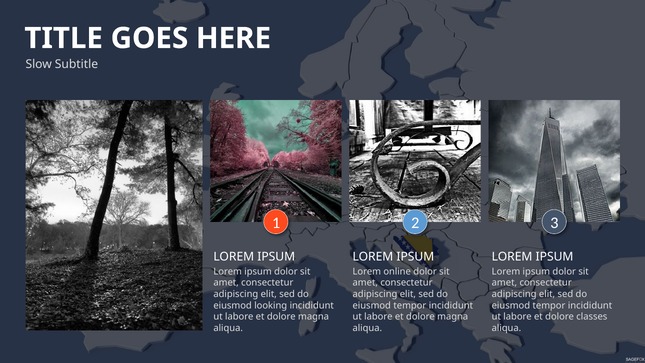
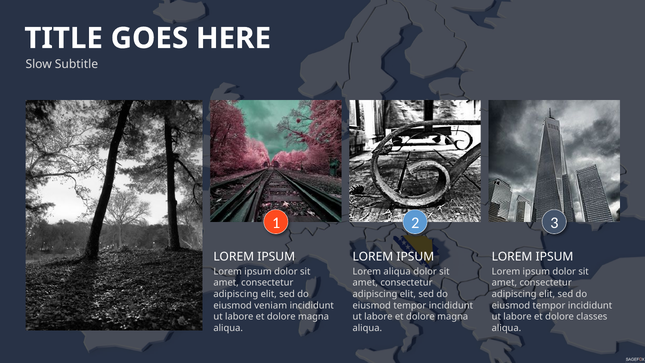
Lorem online: online -> aliqua
looking: looking -> veniam
